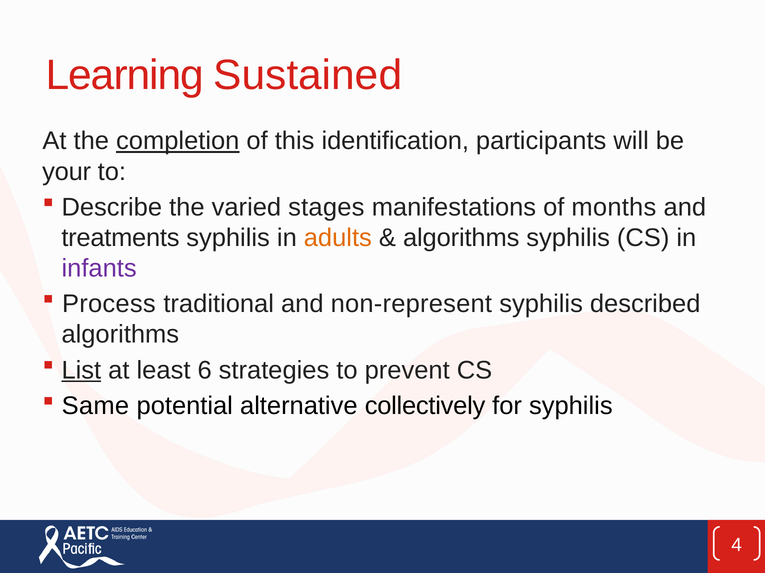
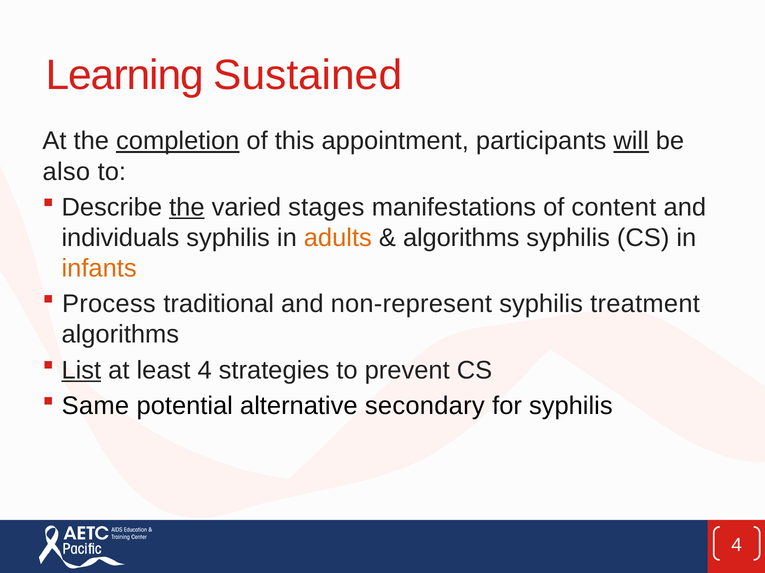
identification: identification -> appointment
will underline: none -> present
your: your -> also
the at (187, 208) underline: none -> present
months: months -> content
treatments: treatments -> individuals
infants colour: purple -> orange
described: described -> treatment
least 6: 6 -> 4
collectively: collectively -> secondary
